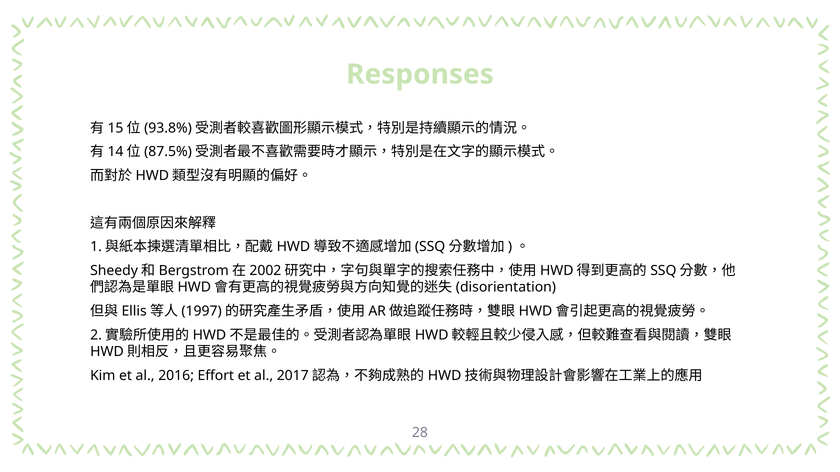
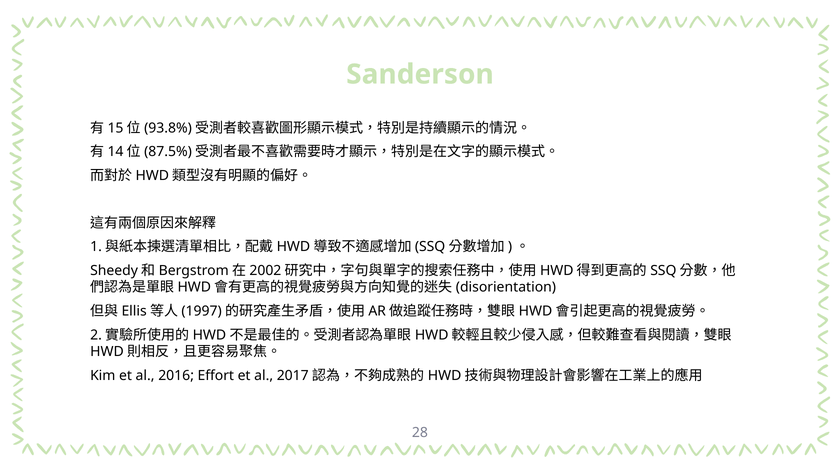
Responses: Responses -> Sanderson
